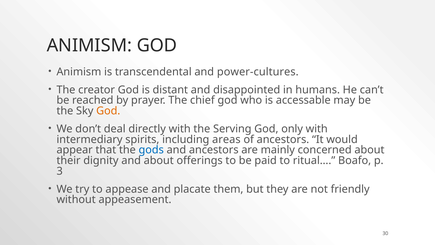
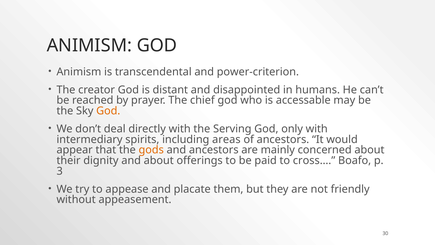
power-cultures: power-cultures -> power-criterion
gods colour: blue -> orange
ritual…: ritual… -> cross…
